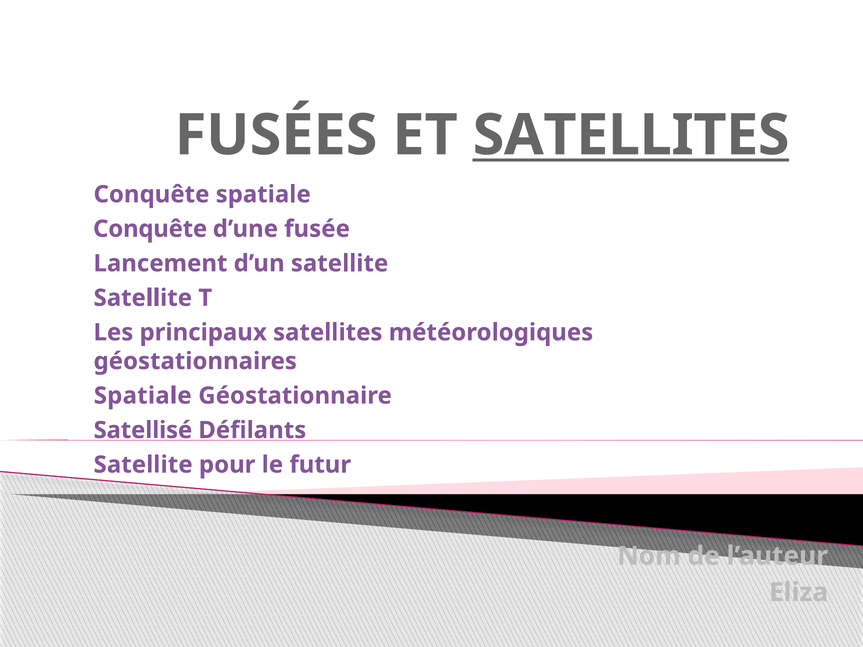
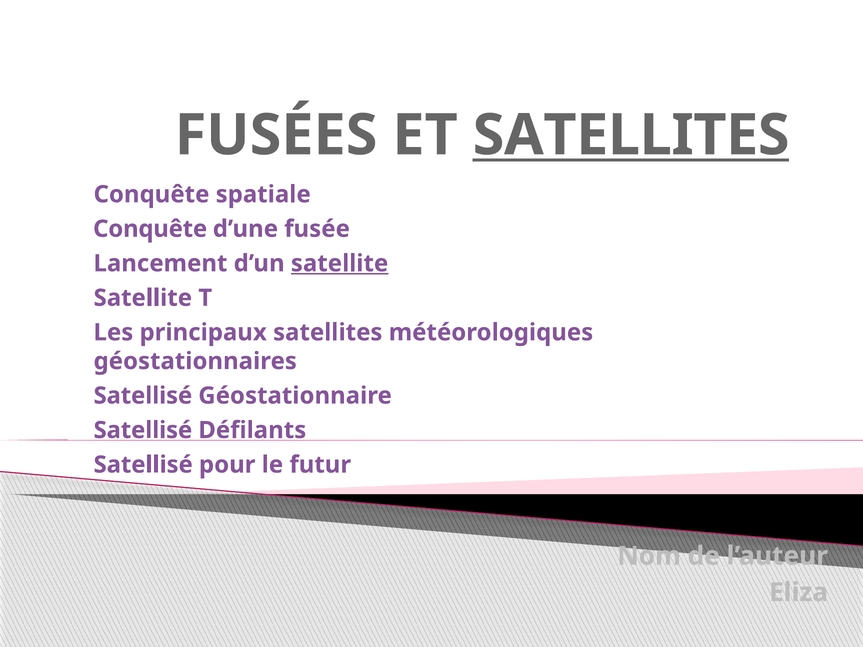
satellite at (340, 264) underline: none -> present
Spatiale at (143, 396): Spatiale -> Satellisé
Satellite at (143, 465): Satellite -> Satellisé
